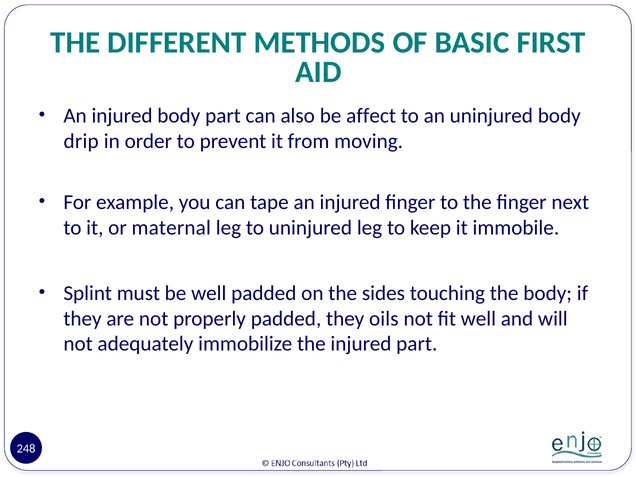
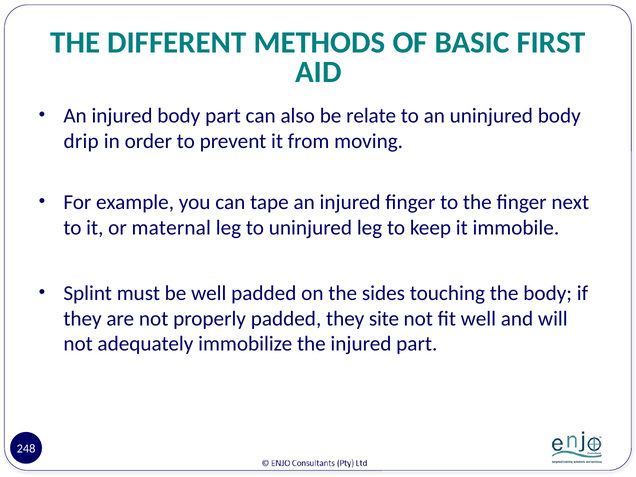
affect: affect -> relate
oils: oils -> site
